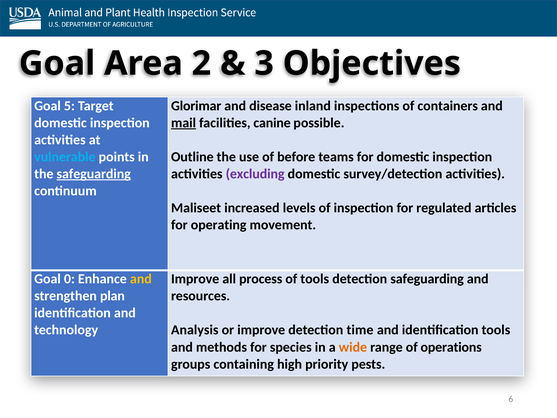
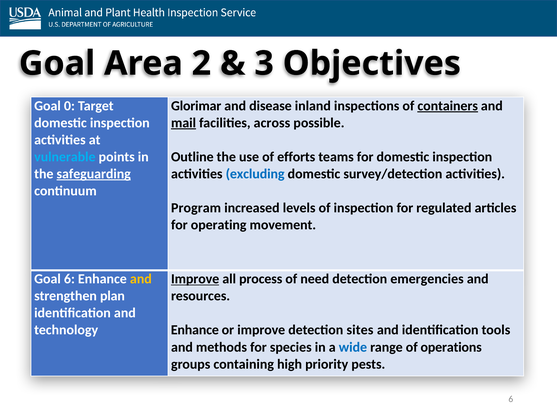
5: 5 -> 0
containers underline: none -> present
canine: canine -> across
before: before -> efforts
excluding colour: purple -> blue
Maliseet: Maliseet -> Program
Goal 0: 0 -> 6
Improve at (195, 279) underline: none -> present
of tools: tools -> need
detection safeguarding: safeguarding -> emergencies
Analysis at (195, 330): Analysis -> Enhance
time: time -> sites
wide colour: orange -> blue
